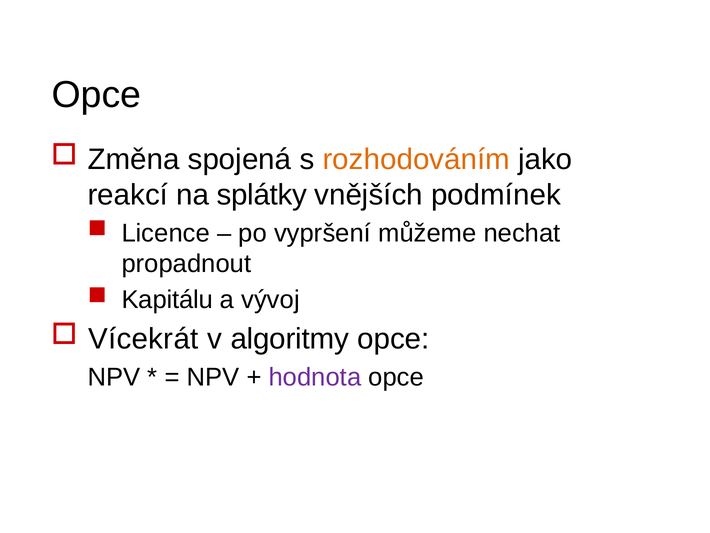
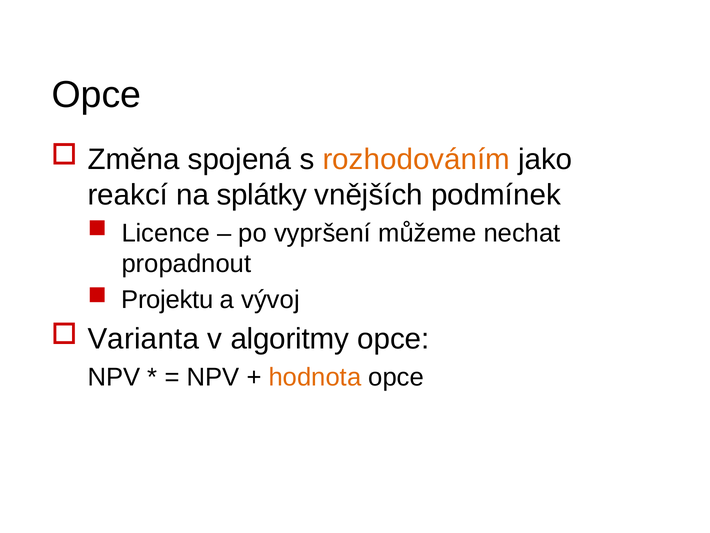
Kapitálu: Kapitálu -> Projektu
Vícekrát: Vícekrát -> Varianta
hodnota colour: purple -> orange
